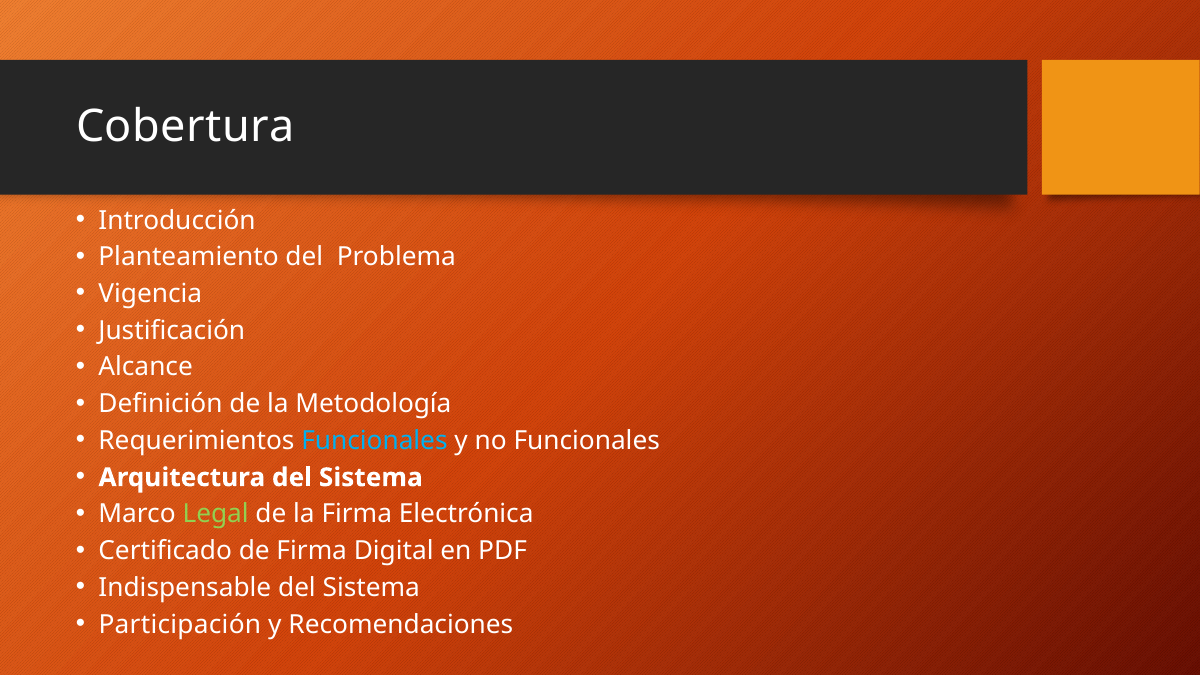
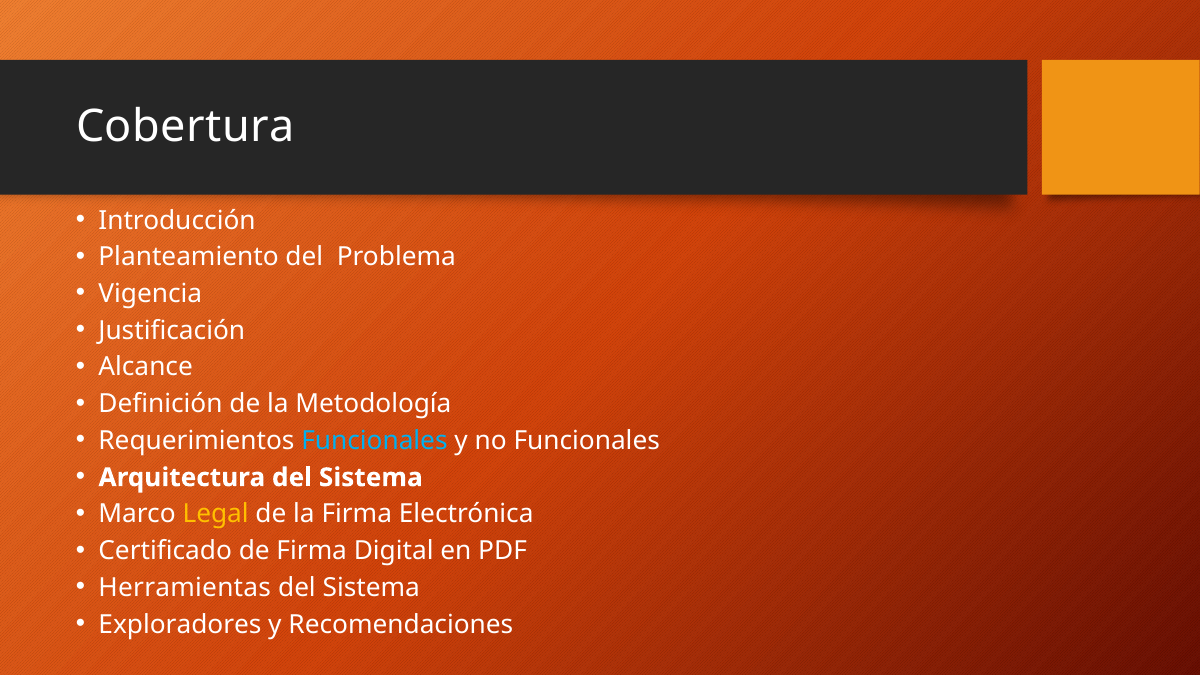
Legal colour: light green -> yellow
Indispensable: Indispensable -> Herramientas
Participación: Participación -> Exploradores
